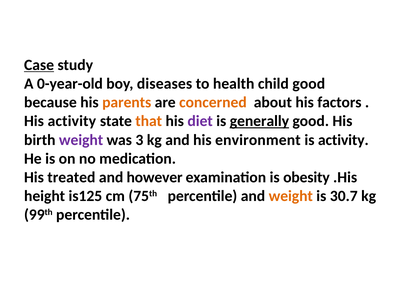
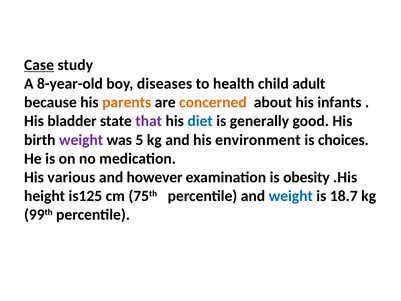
0-year-old: 0-year-old -> 8-year-old
child good: good -> adult
factors: factors -> infants
His activity: activity -> bladder
that colour: orange -> purple
diet colour: purple -> blue
generally underline: present -> none
3: 3 -> 5
is activity: activity -> choices
treated: treated -> various
weight at (291, 196) colour: orange -> blue
30.7: 30.7 -> 18.7
